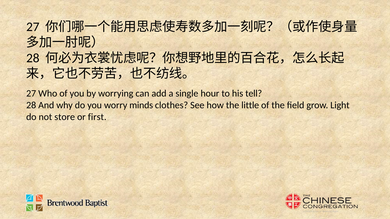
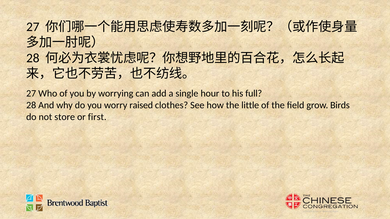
tell: tell -> full
minds: minds -> raised
Light: Light -> Birds
